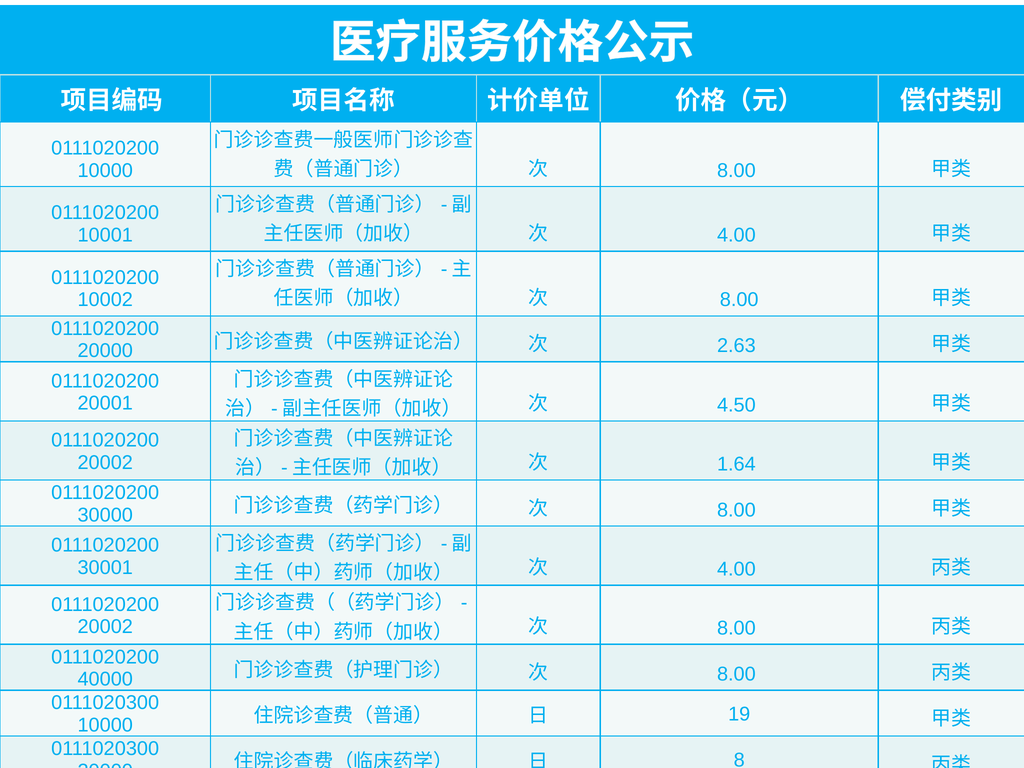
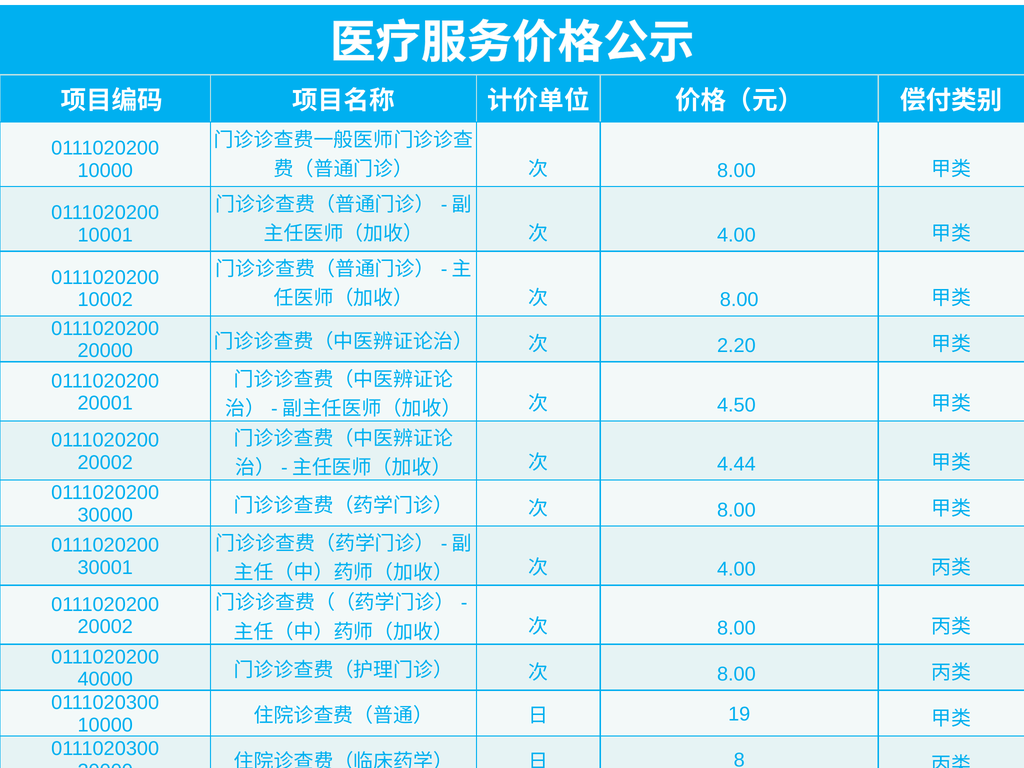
2.63: 2.63 -> 2.20
1.64: 1.64 -> 4.44
